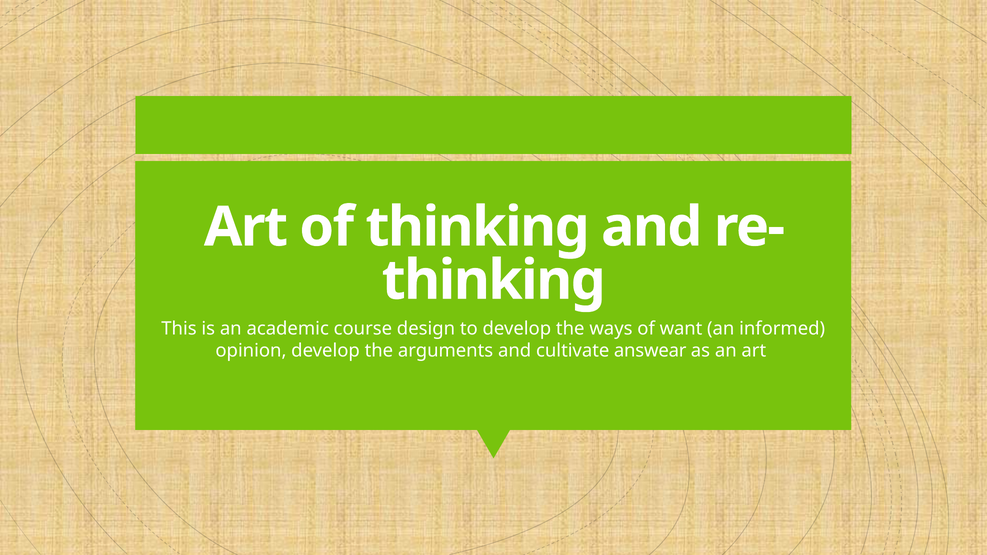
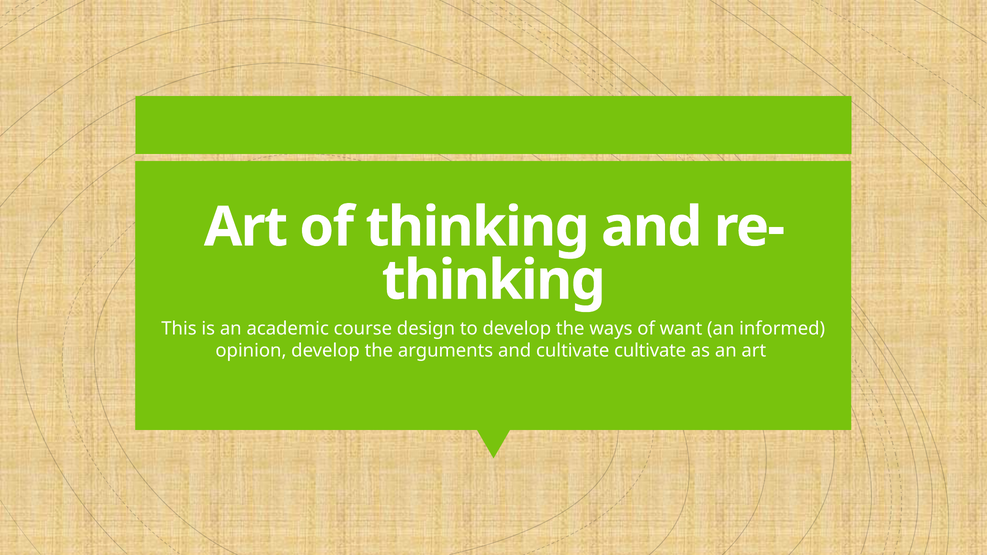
cultivate answear: answear -> cultivate
